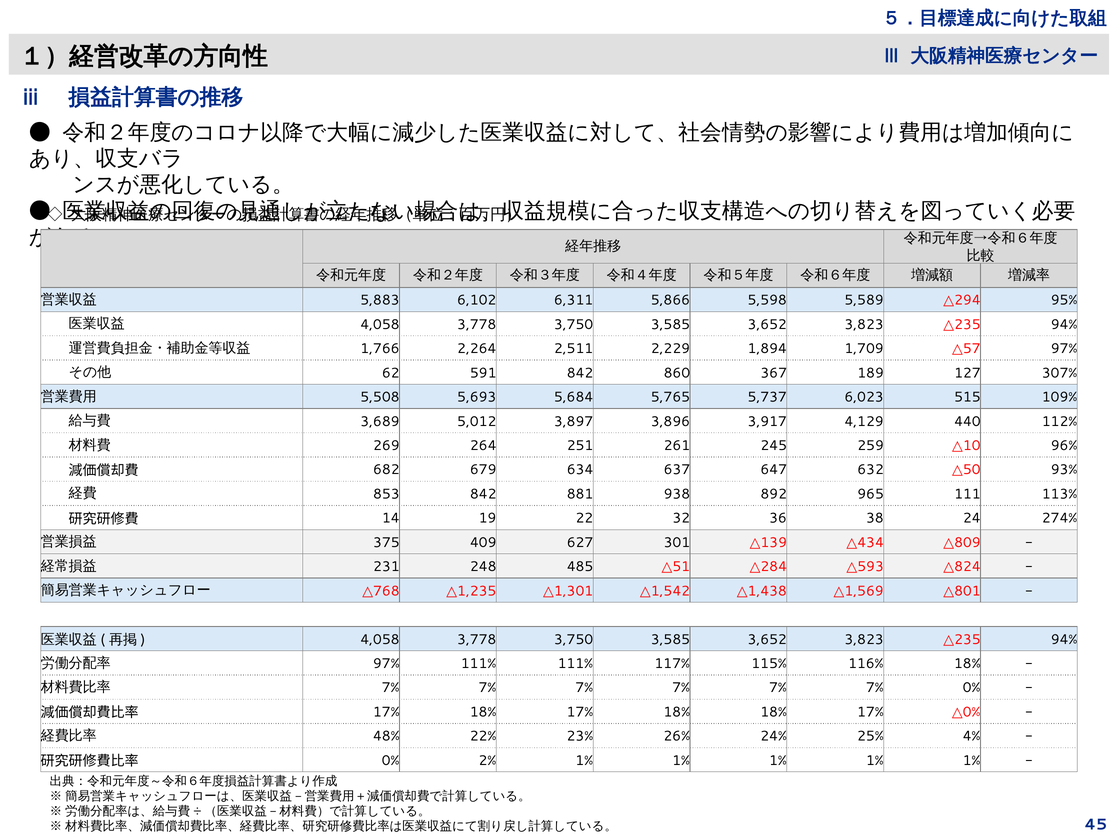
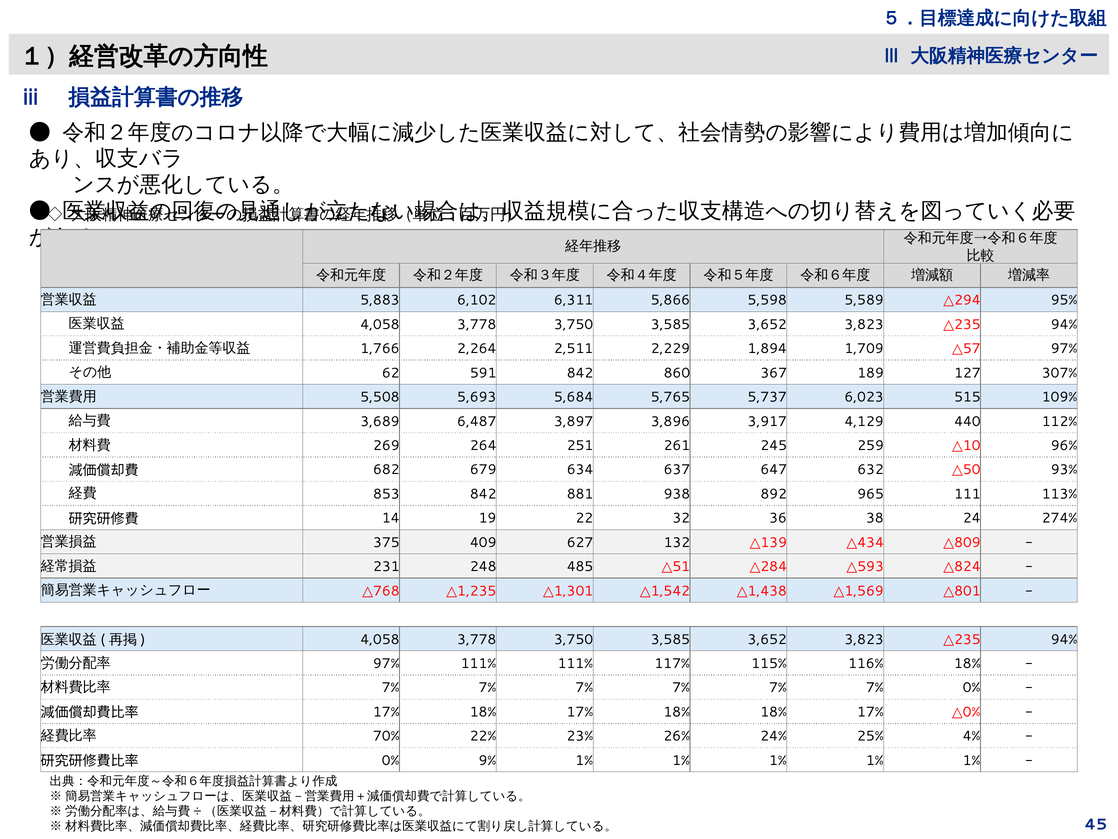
5,012: 5,012 -> 6,487
301: 301 -> 132
48%: 48% -> 70%
2%: 2% -> 9%
